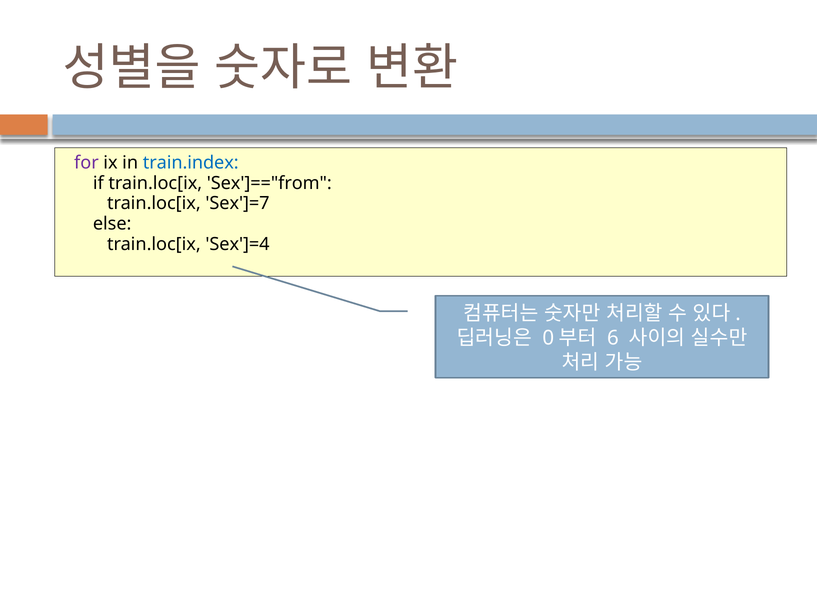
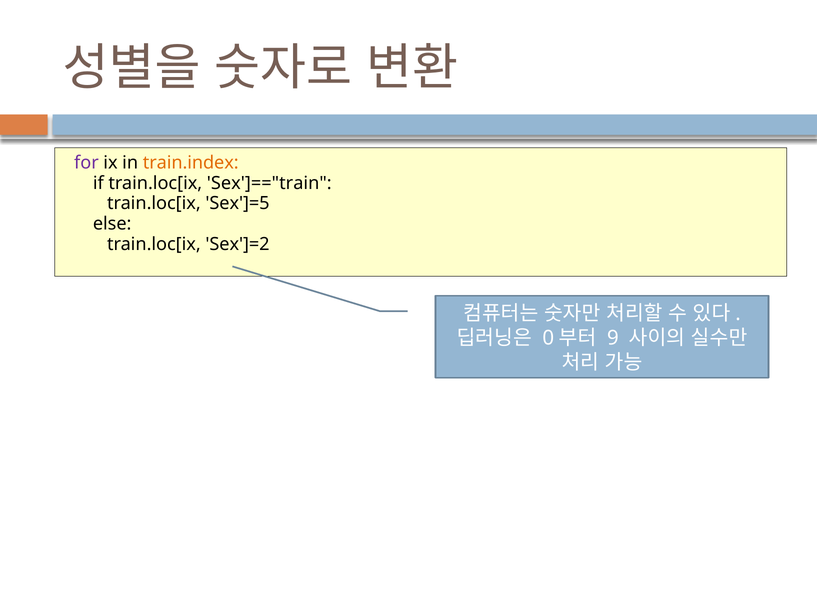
train.index colour: blue -> orange
Sex']=="from: Sex']=="from -> Sex']=="train
Sex']=7: Sex']=7 -> Sex']=5
Sex']=4: Sex']=4 -> Sex']=2
6: 6 -> 9
